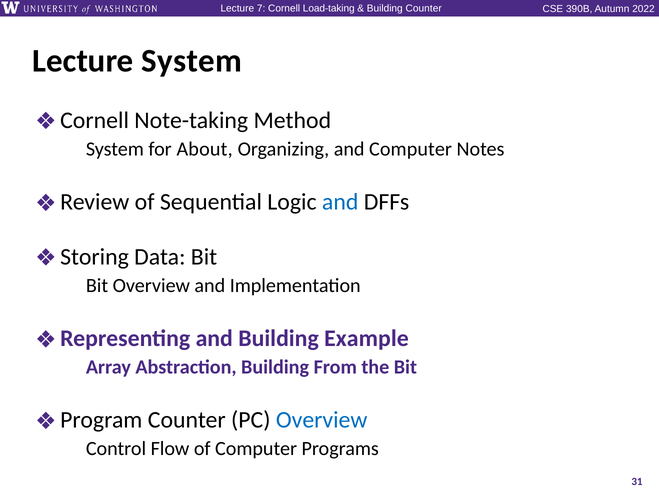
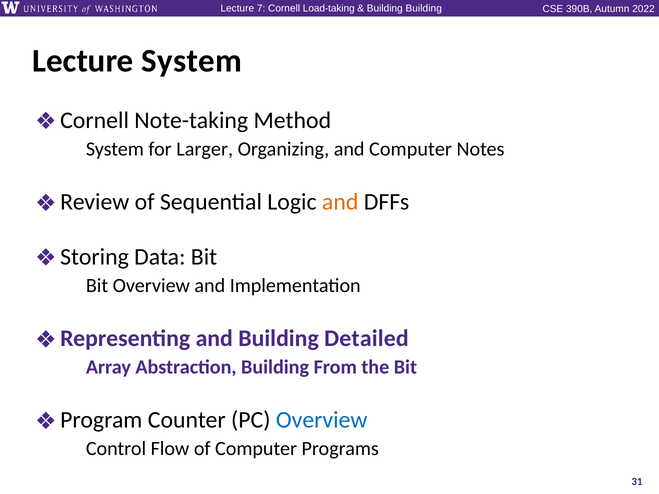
Building Counter: Counter -> Building
About: About -> Larger
and at (340, 202) colour: blue -> orange
Example: Example -> Detailed
